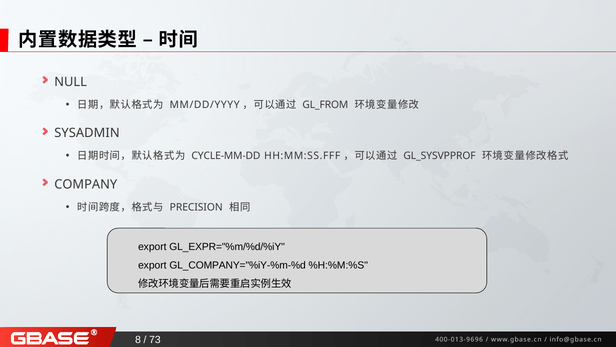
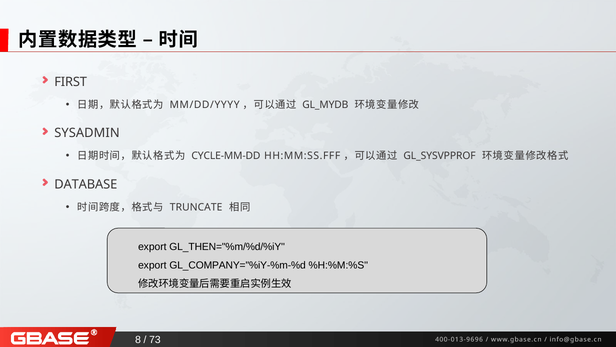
NULL: NULL -> FIRST
GL_FROM: GL_FROM -> GL_MYDB
COMPANY: COMPANY -> DATABASE
PRECISION: PRECISION -> TRUNCATE
GL_EXPR="%m/%d/%iY: GL_EXPR="%m/%d/%iY -> GL_THEN="%m/%d/%iY
